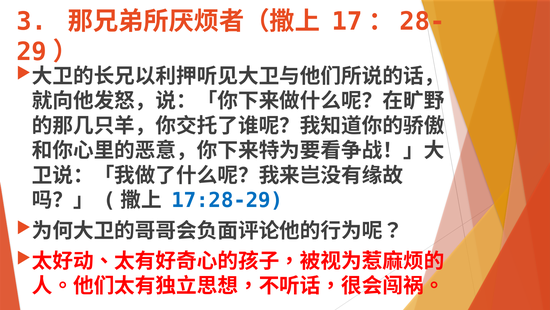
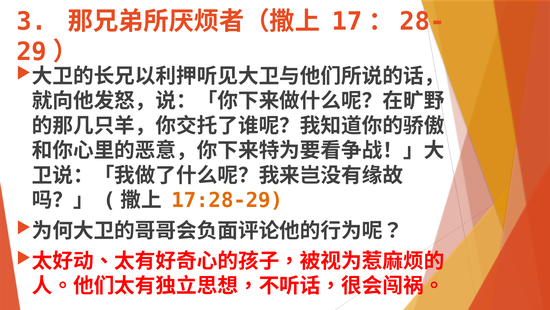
17:28-29 colour: blue -> orange
